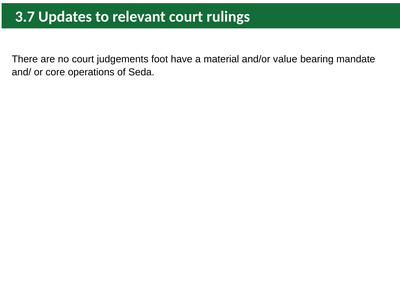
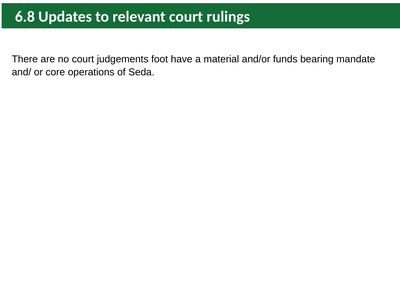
3.7: 3.7 -> 6.8
value: value -> funds
